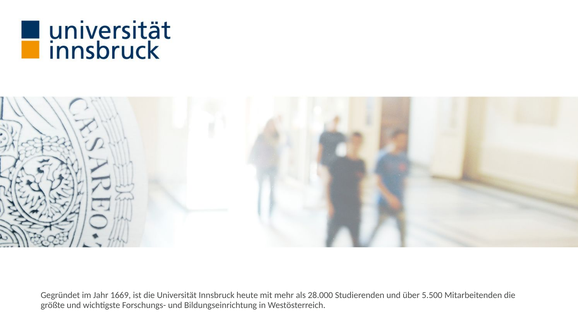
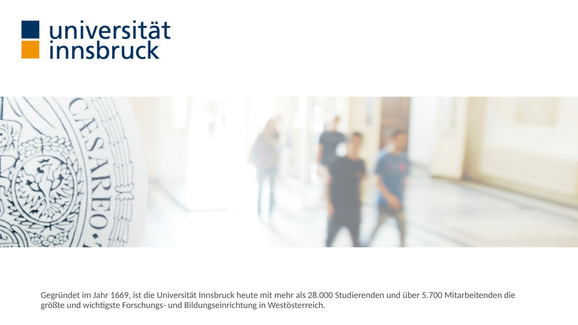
5.500: 5.500 -> 5.700
